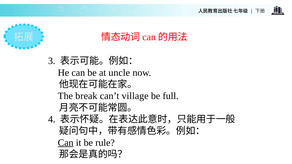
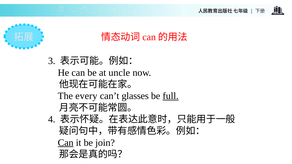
break: break -> every
village: village -> glasses
full underline: none -> present
rule: rule -> join
